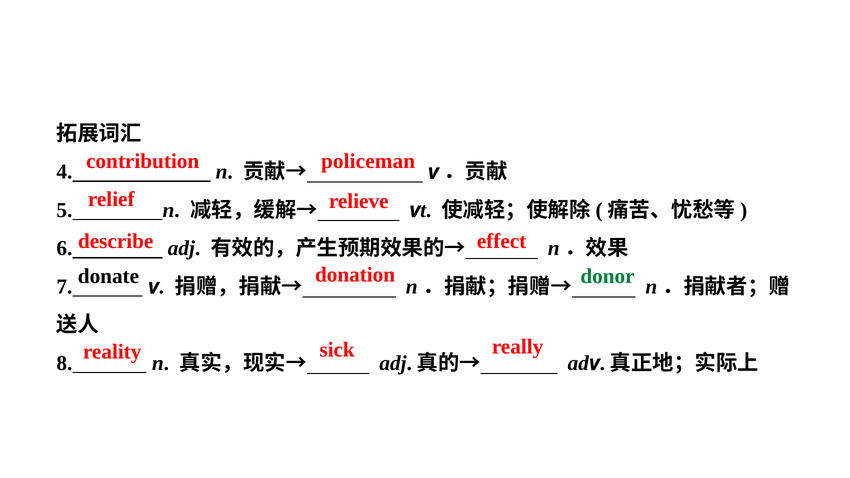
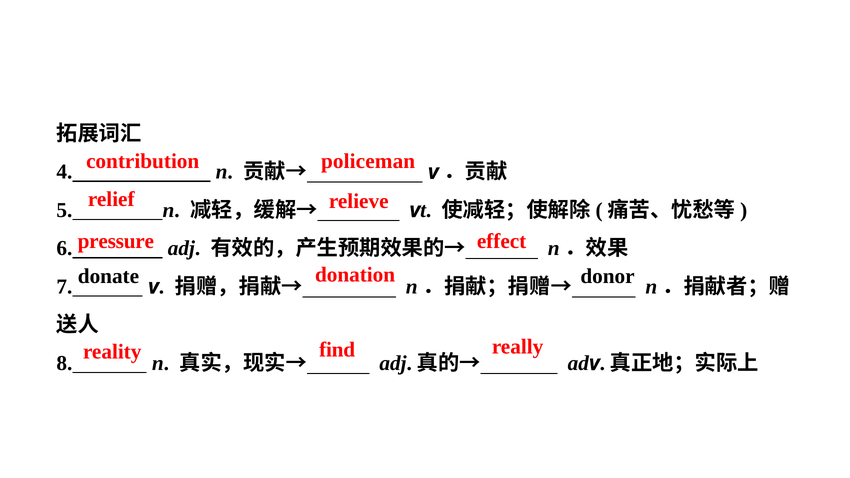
describe: describe -> pressure
donor colour: green -> black
sick: sick -> find
